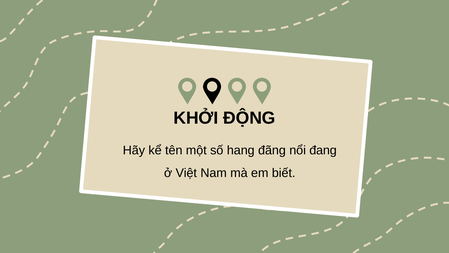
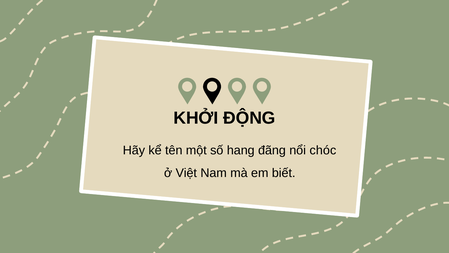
đang: đang -> chóc
